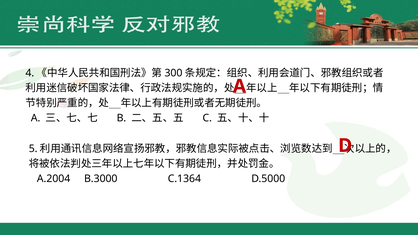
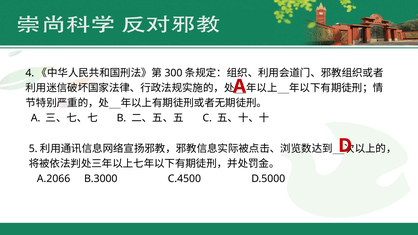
A.2004: A.2004 -> A.2066
C.1364: C.1364 -> C.4500
